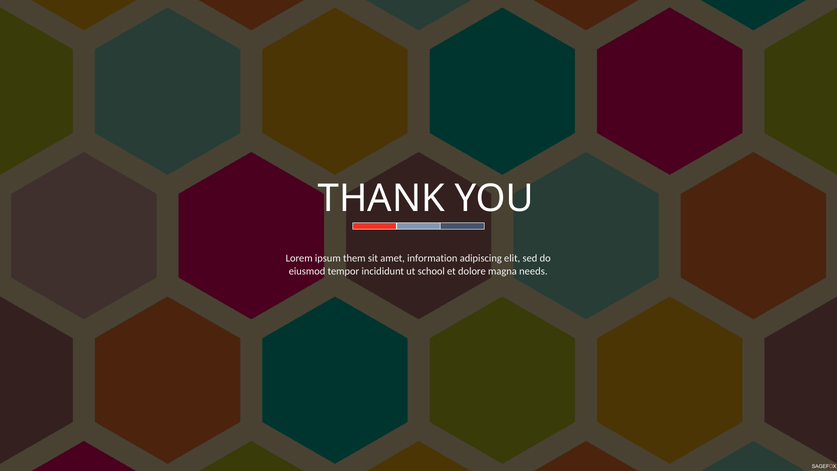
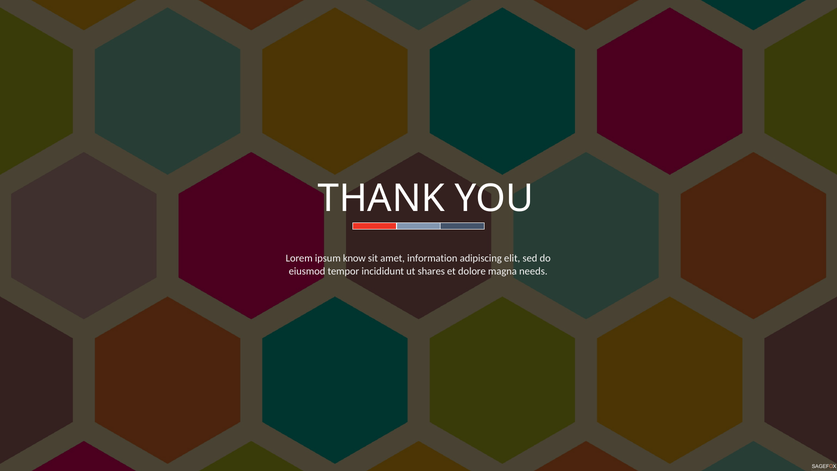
them: them -> know
school: school -> shares
